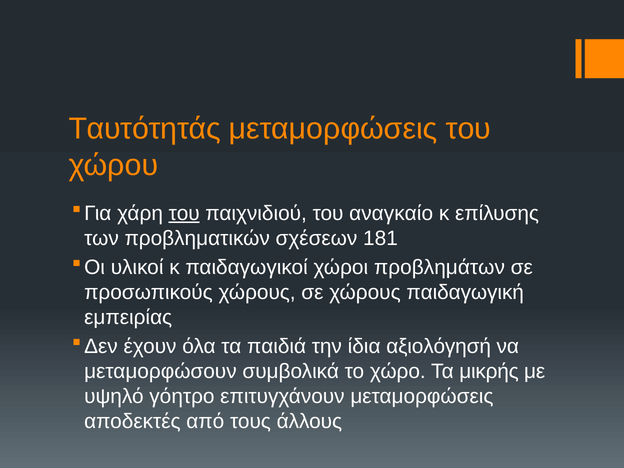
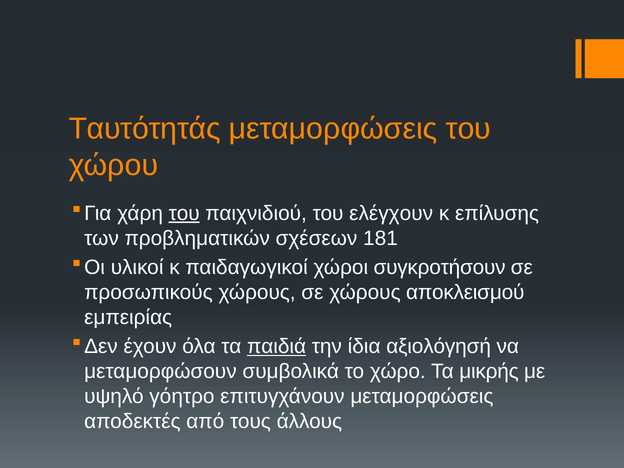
αναγκαίο: αναγκαίο -> ελέγχουν
προβλημάτων: προβλημάτων -> συγκροτήσουν
παιδαγωγική: παιδαγωγική -> αποκλεισμού
παιδιά underline: none -> present
